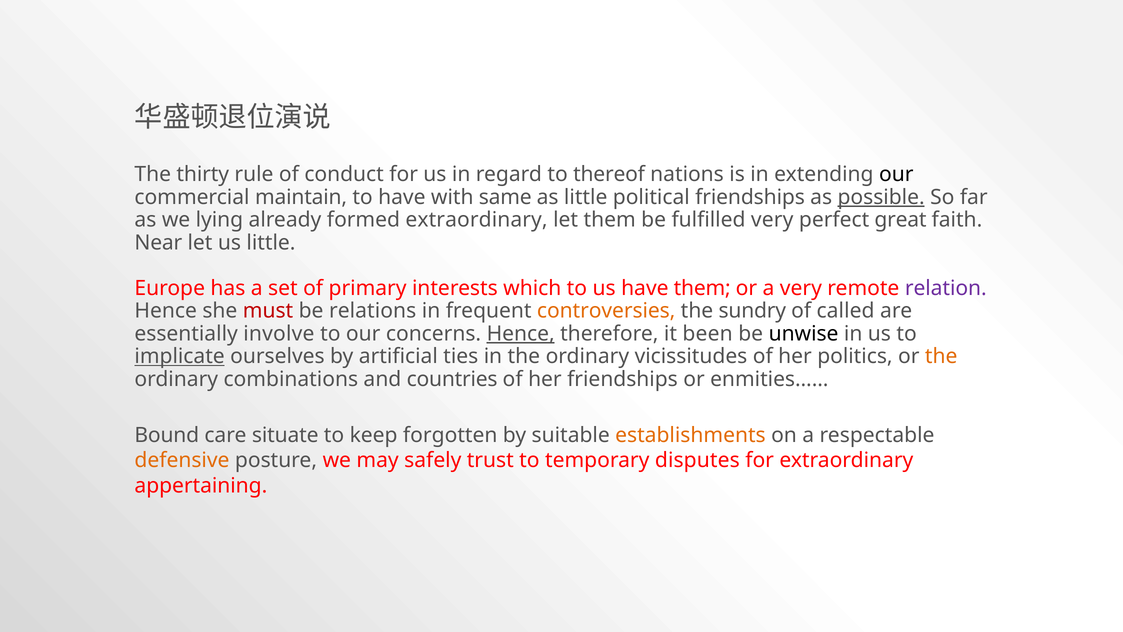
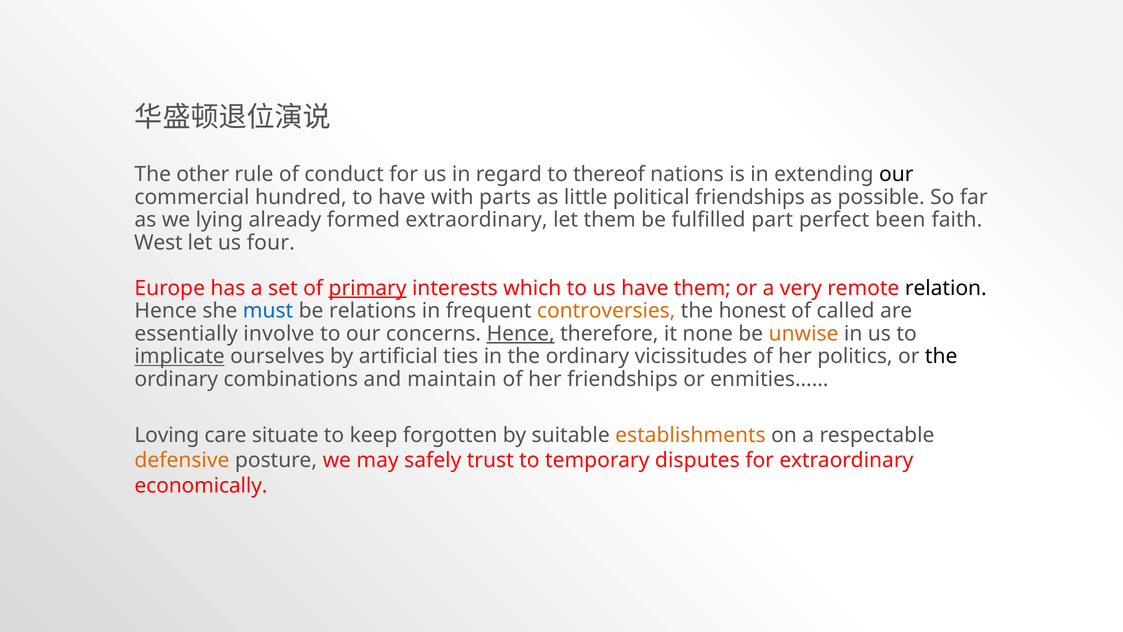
thirty: thirty -> other
maintain: maintain -> hundred
same: same -> parts
possible underline: present -> none
fulfilled very: very -> part
great: great -> been
Near: Near -> West
us little: little -> four
primary underline: none -> present
relation colour: purple -> black
must colour: red -> blue
sundry: sundry -> honest
been: been -> none
unwise colour: black -> orange
the at (941, 356) colour: orange -> black
countries: countries -> maintain
Bound: Bound -> Loving
appertaining: appertaining -> economically
